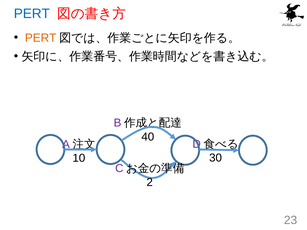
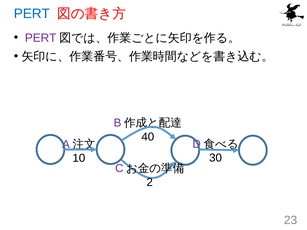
PERT at (41, 38) colour: orange -> purple
